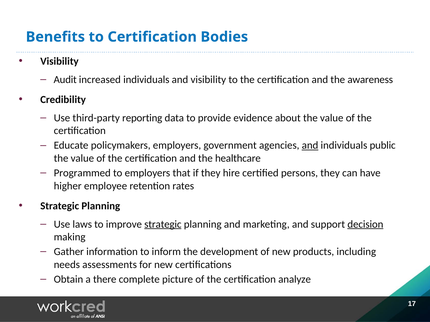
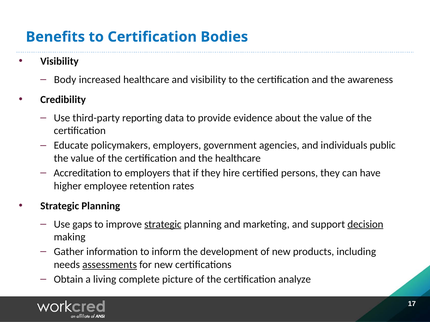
Audit: Audit -> Body
increased individuals: individuals -> healthcare
and at (310, 146) underline: present -> none
Programmed: Programmed -> Accreditation
laws: laws -> gaps
assessments underline: none -> present
there: there -> living
